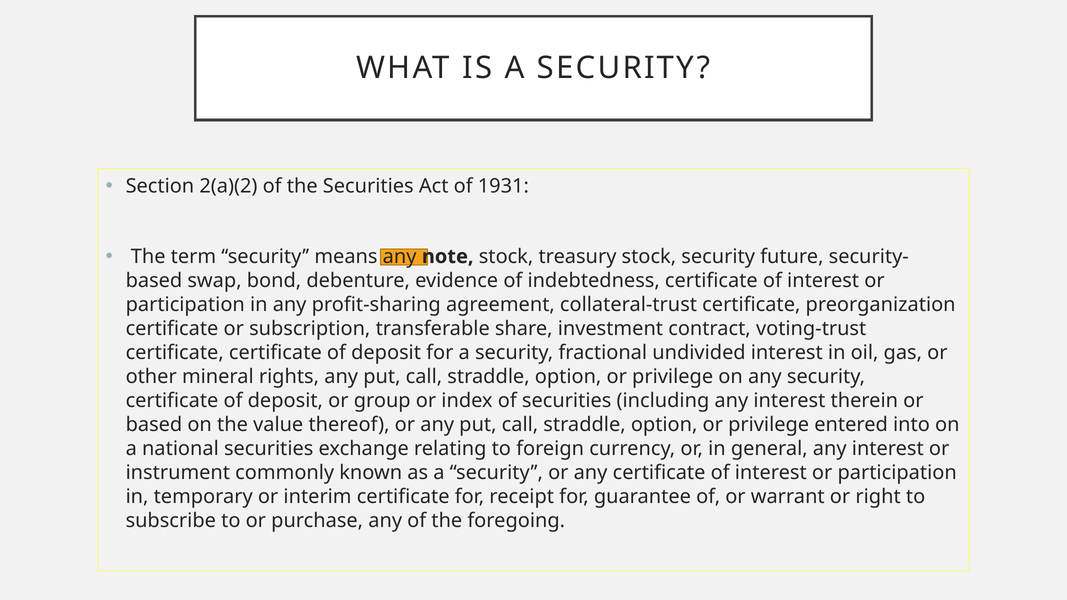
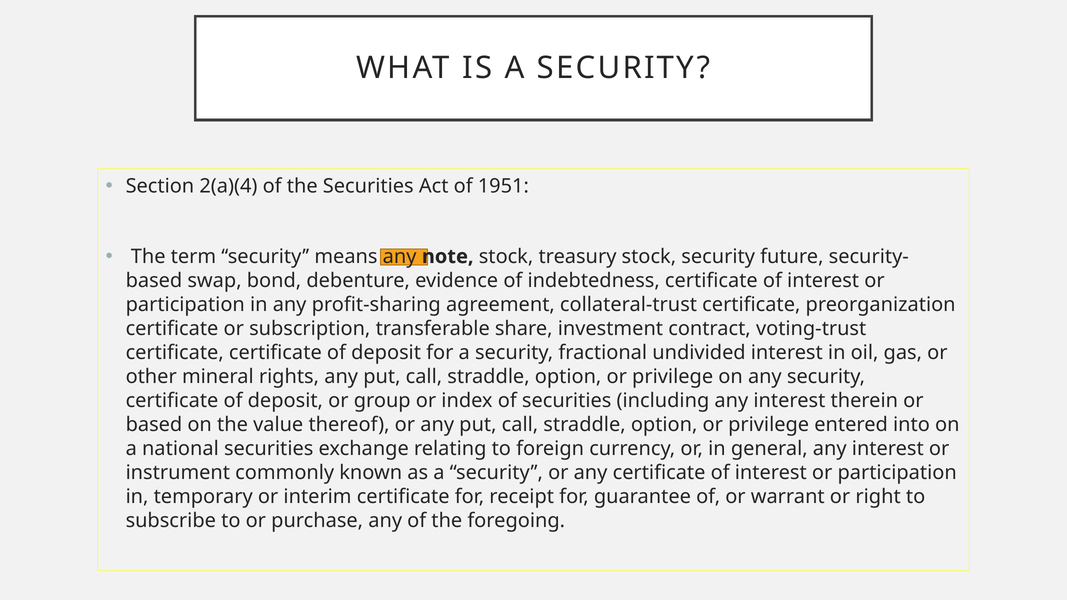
2(a)(2: 2(a)(2 -> 2(a)(4
1931: 1931 -> 1951
